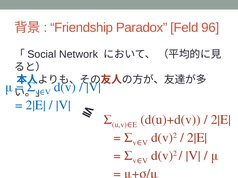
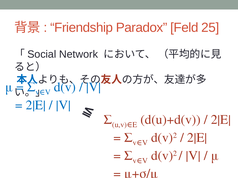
96: 96 -> 25
